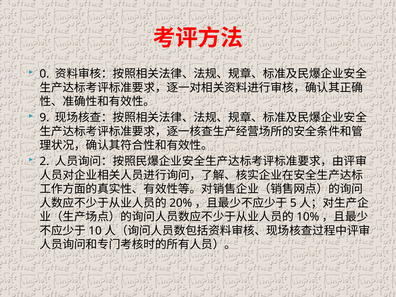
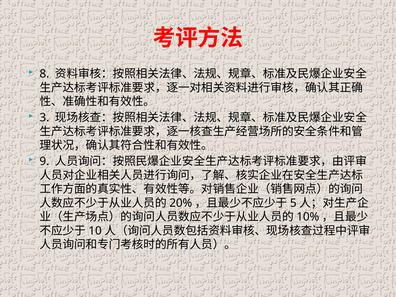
0: 0 -> 8
9: 9 -> 3
2: 2 -> 9
